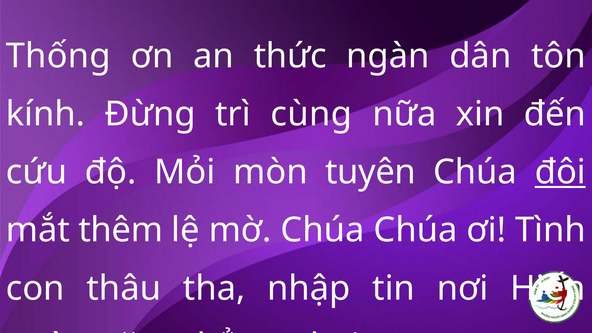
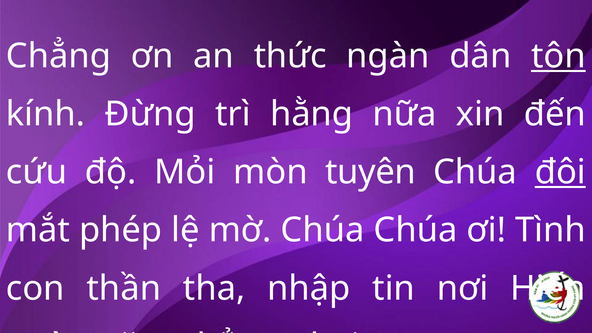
Thống at (58, 56): Thống -> Chẳng
tôn underline: none -> present
cùng: cùng -> hằng
thêm: thêm -> phép
thâu: thâu -> thần
